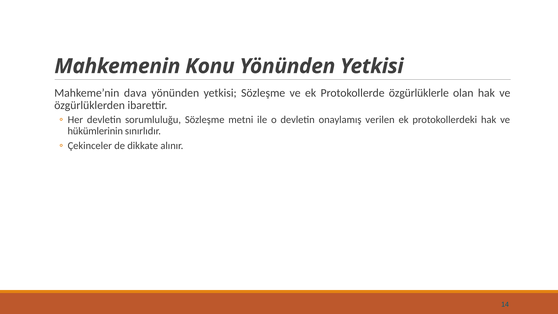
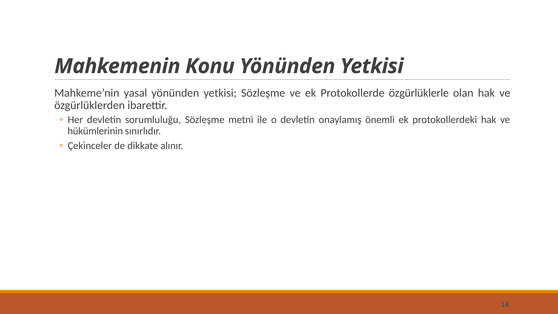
dava: dava -> yasal
verilen: verilen -> önemli
